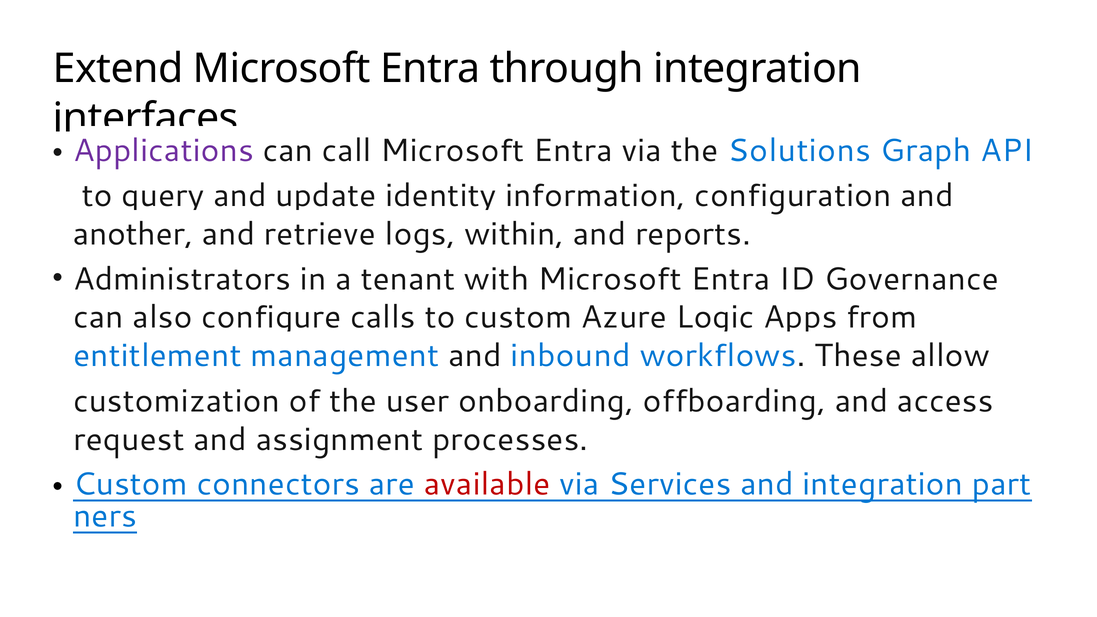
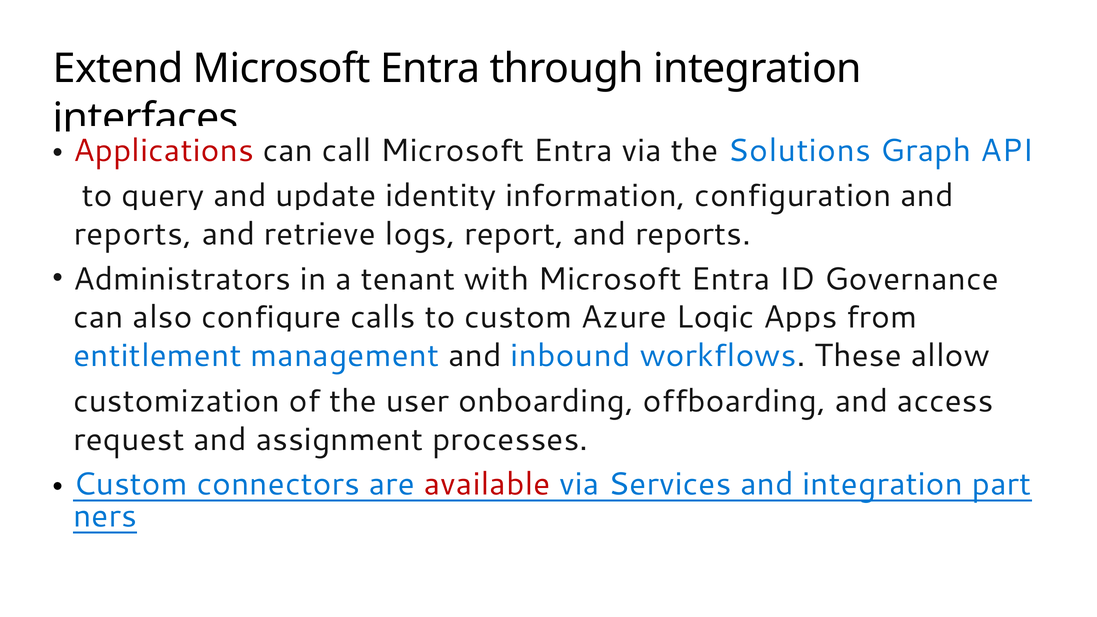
Applications colour: purple -> red
another at (133, 234): another -> reports
within: within -> report
